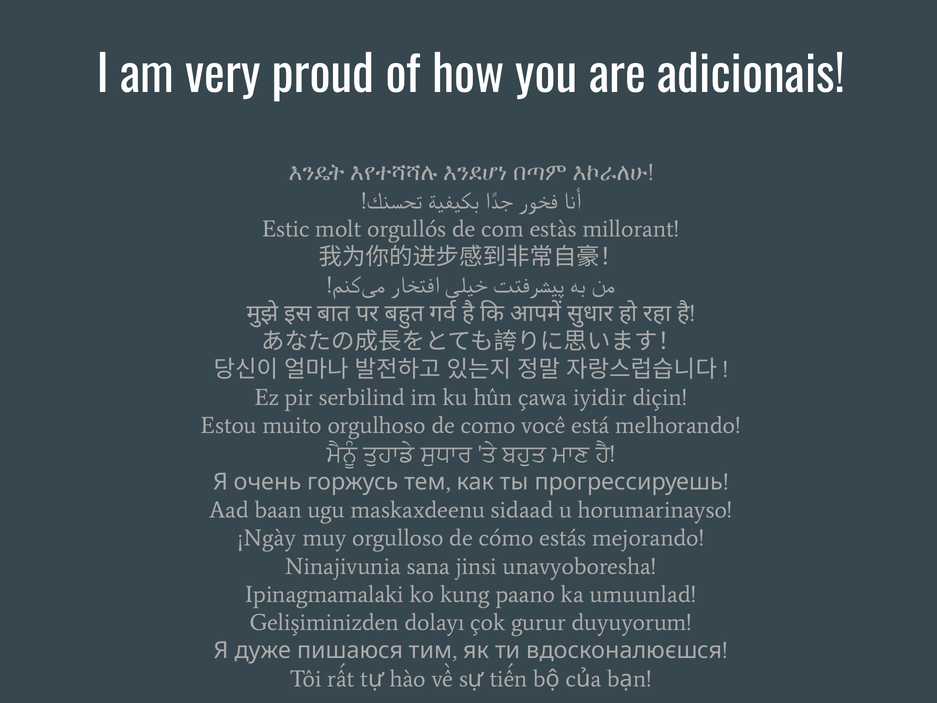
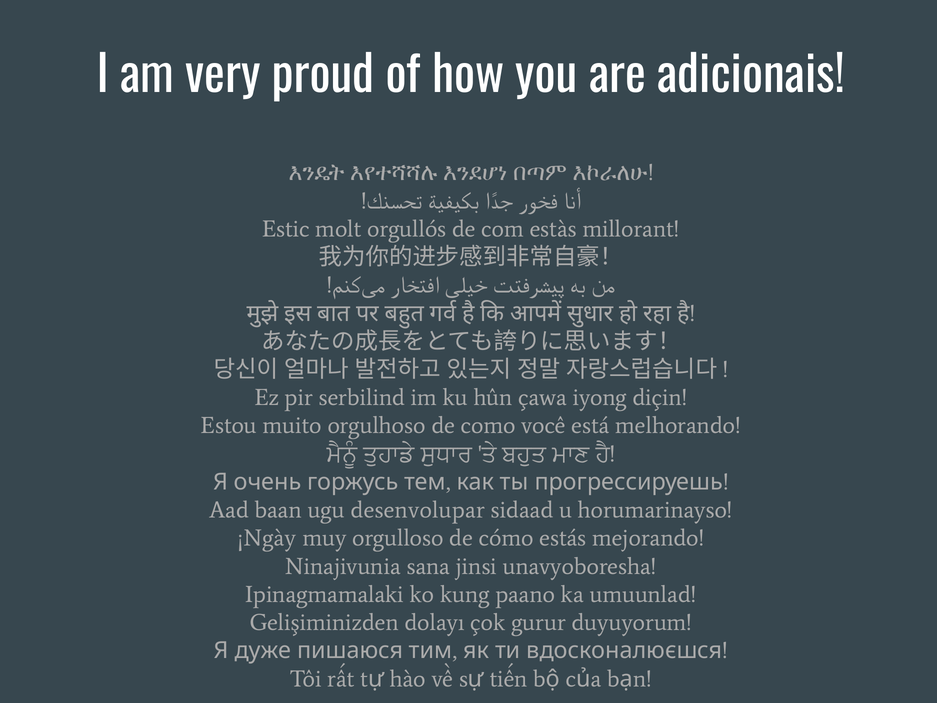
iyidir: iyidir -> iyong
maskaxdeenu: maskaxdeenu -> desenvolupar
